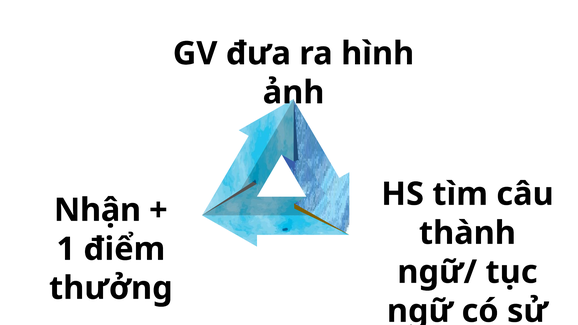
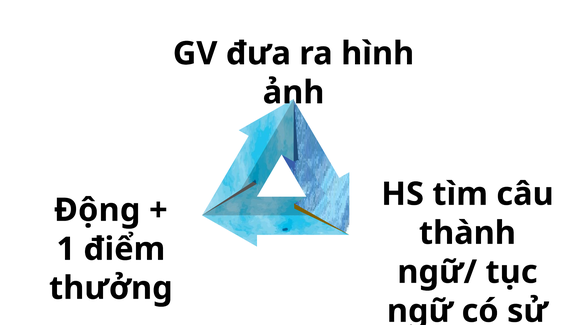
Nhận: Nhận -> Động
